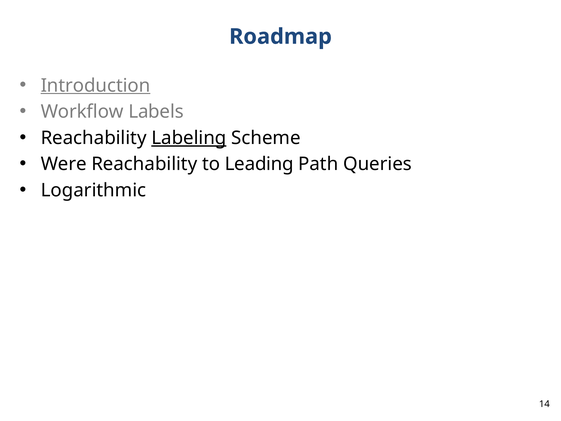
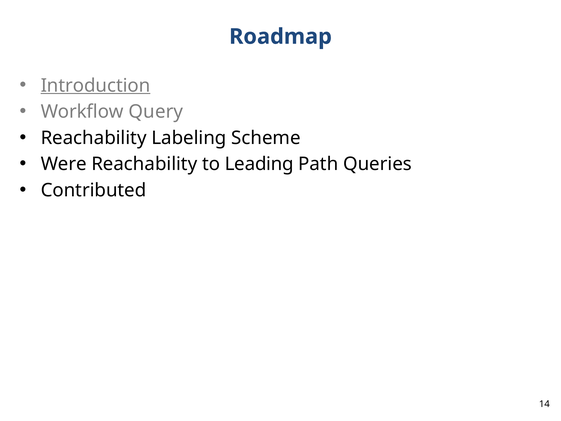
Labels: Labels -> Query
Labeling underline: present -> none
Logarithmic: Logarithmic -> Contributed
